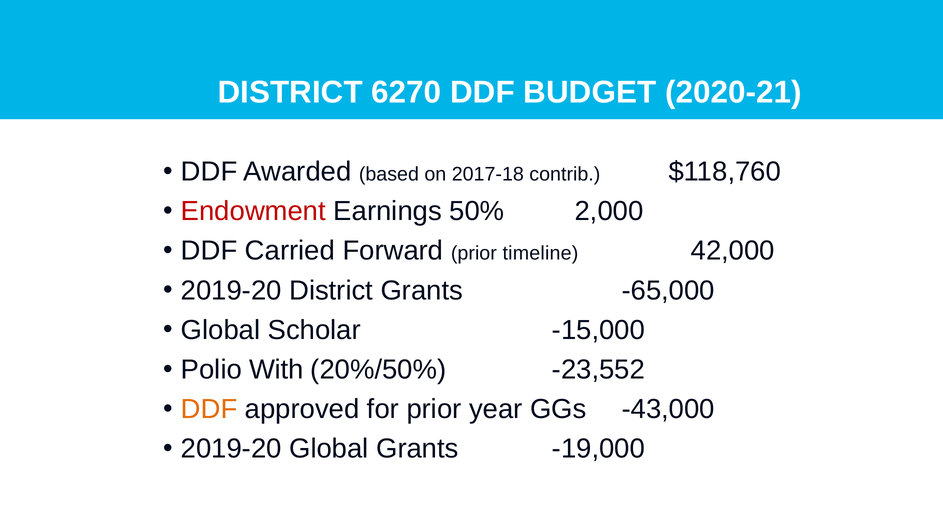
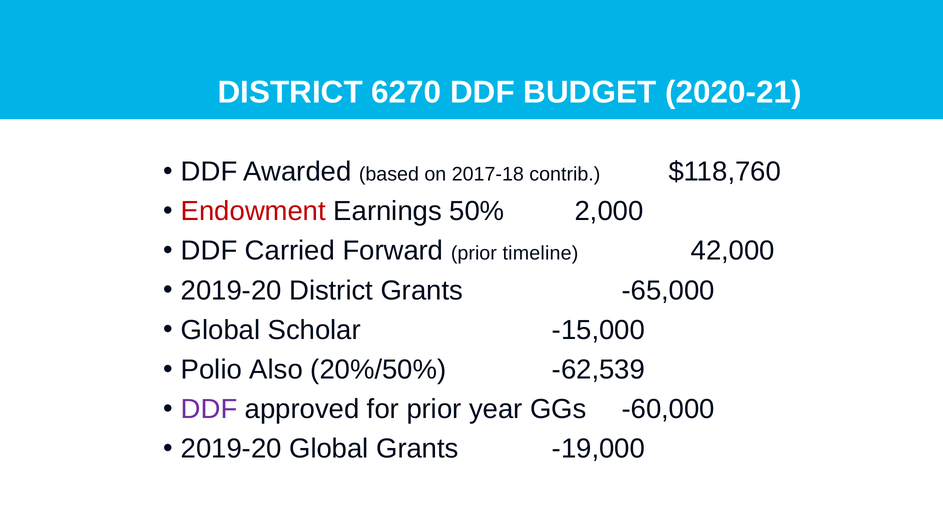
With: With -> Also
-23,552: -23,552 -> -62,539
DDF at (209, 409) colour: orange -> purple
-43,000: -43,000 -> -60,000
